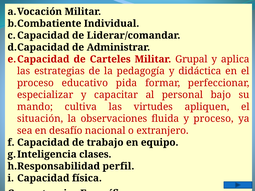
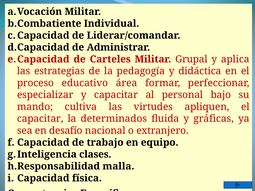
pida: pida -> área
situación at (40, 119): situación -> capacitar
observaciones: observaciones -> determinados
y proceso: proceso -> gráficas
perfil: perfil -> malla
